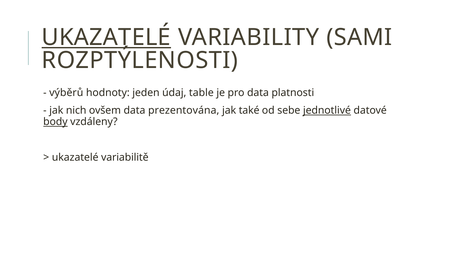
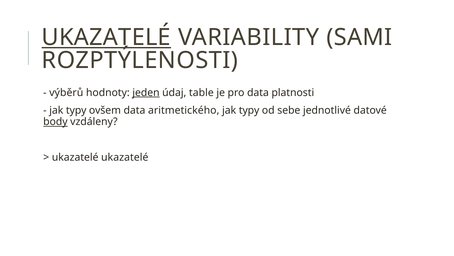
jeden underline: none -> present
nich at (76, 110): nich -> typy
prezentována: prezentována -> aritmetického
také at (249, 110): také -> typy
jednotlivé underline: present -> none
ukazatelé variabilitě: variabilitě -> ukazatelé
